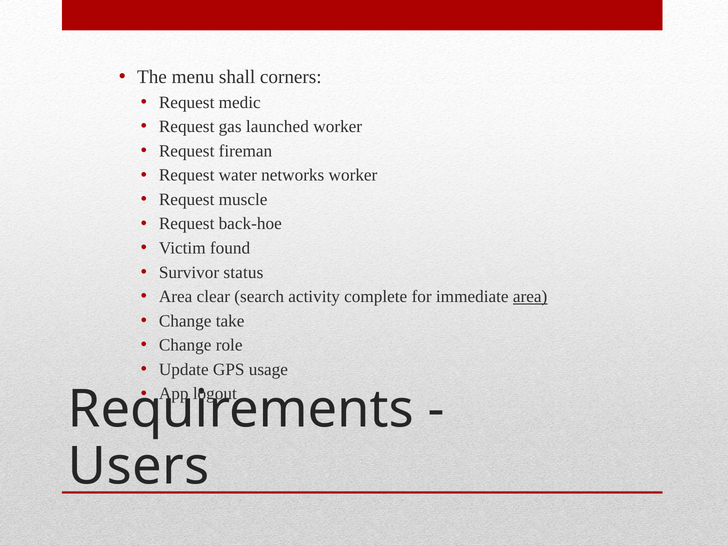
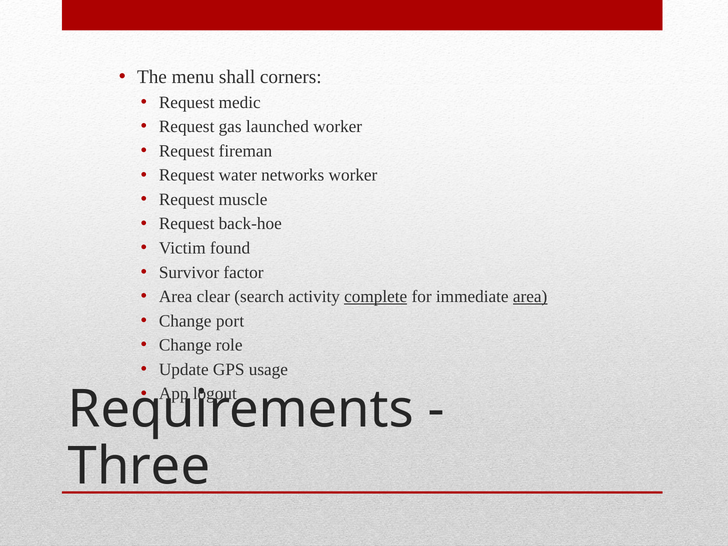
status: status -> factor
complete underline: none -> present
take: take -> port
Users: Users -> Three
